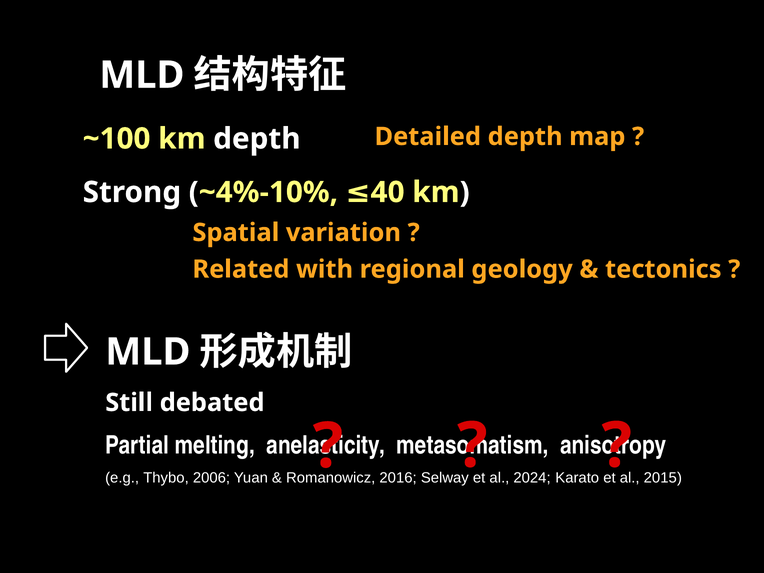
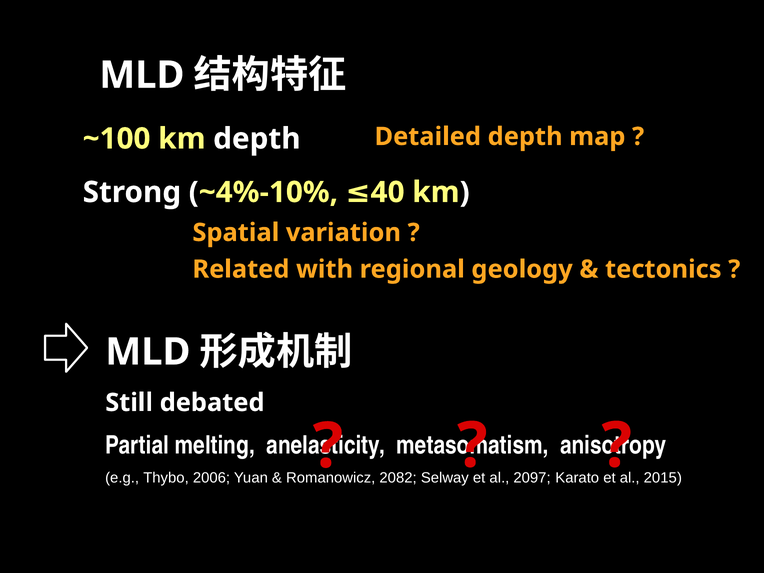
2016: 2016 -> 2082
2024: 2024 -> 2097
